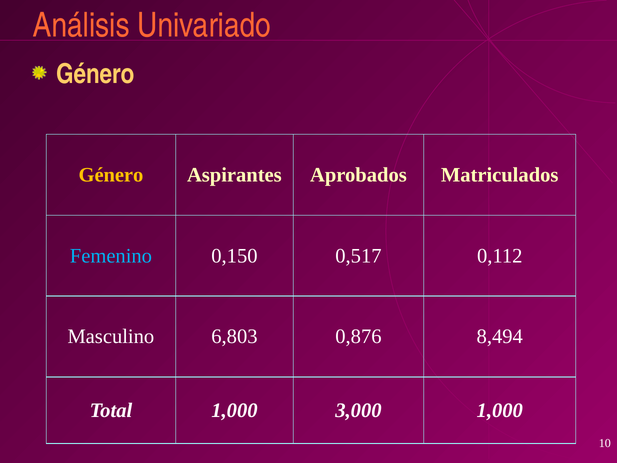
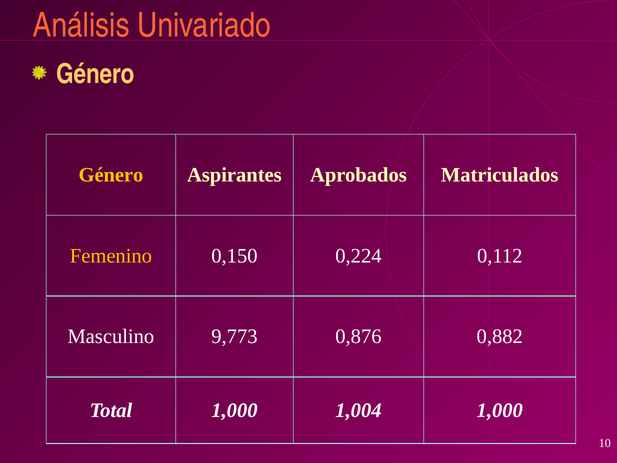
Femenino colour: light blue -> yellow
0,517: 0,517 -> 0,224
6,803: 6,803 -> 9,773
8,494: 8,494 -> 0,882
3,000: 3,000 -> 1,004
